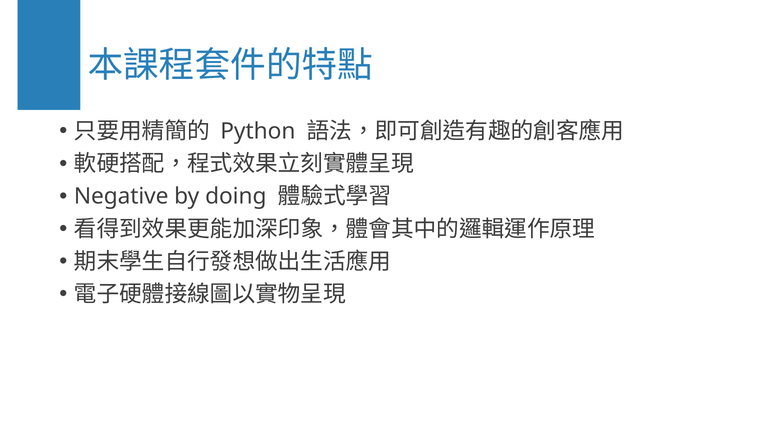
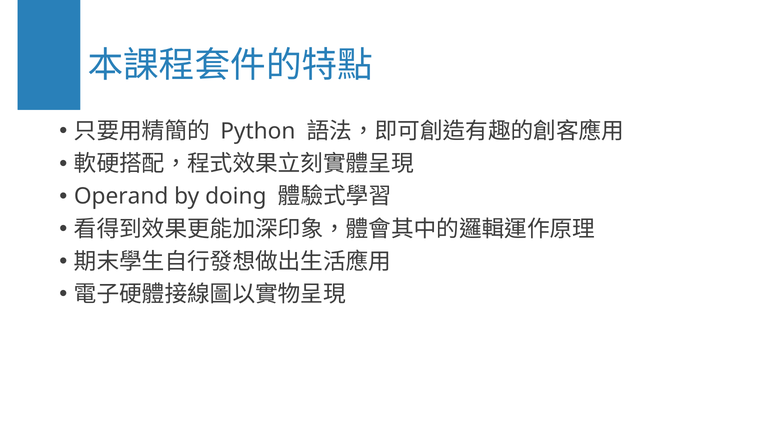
Negative: Negative -> Operand
